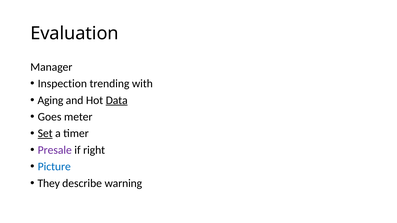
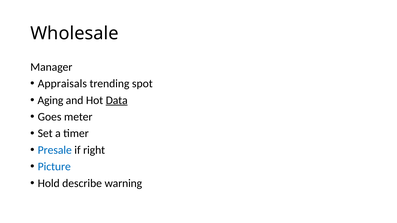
Evaluation: Evaluation -> Wholesale
Inspection: Inspection -> Appraisals
with: with -> spot
Set underline: present -> none
Presale colour: purple -> blue
They: They -> Hold
